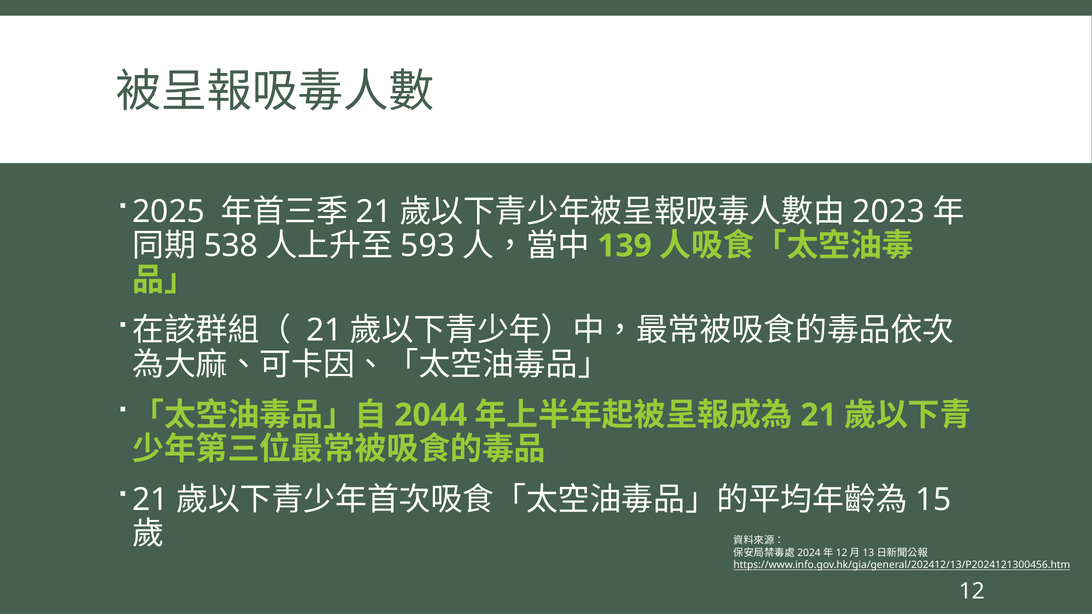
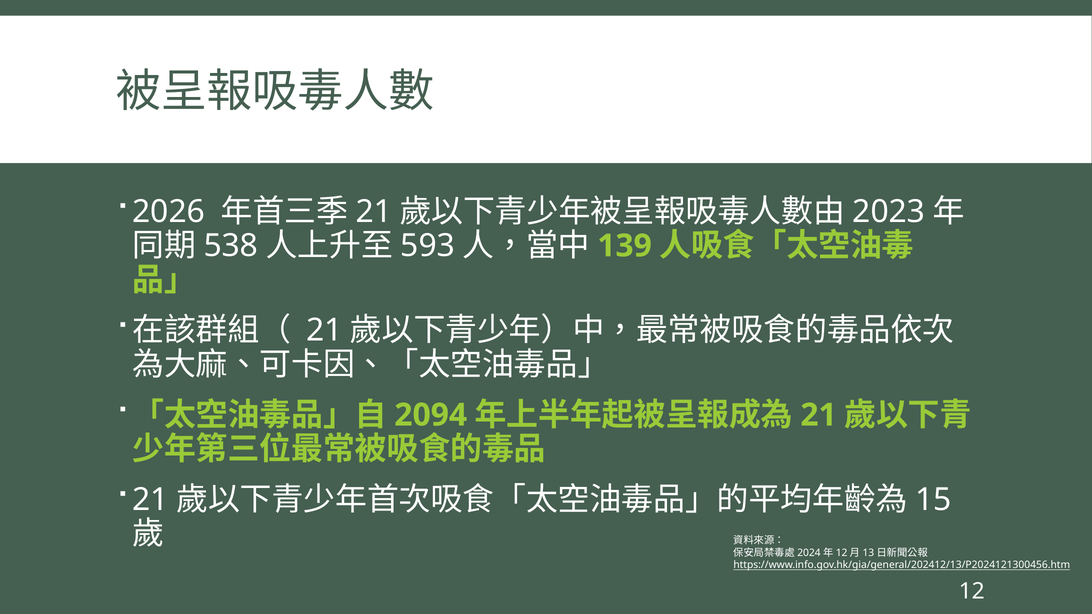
2025: 2025 -> 2026
2044: 2044 -> 2094
